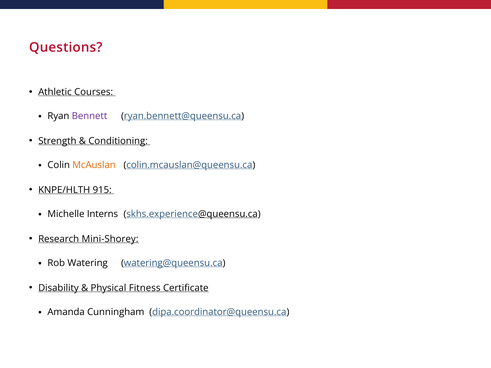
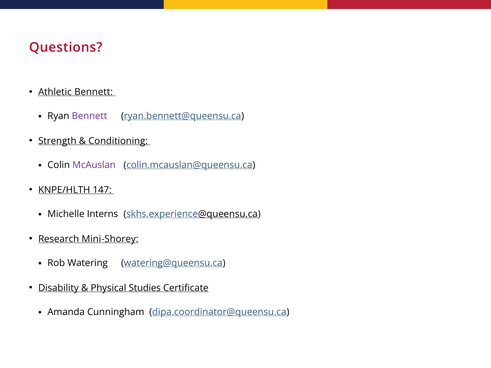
Athletic Courses: Courses -> Bennett
McAuslan colour: orange -> purple
915: 915 -> 147
Fitness: Fitness -> Studies
